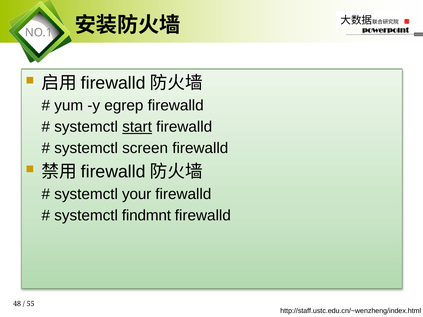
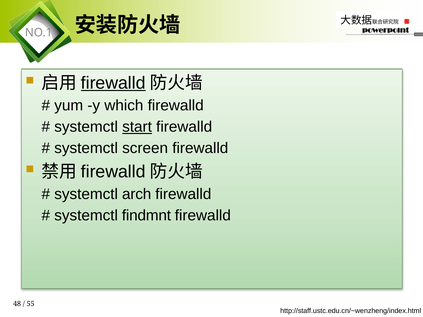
firewalld at (113, 83) underline: none -> present
egrep: egrep -> which
your: your -> arch
